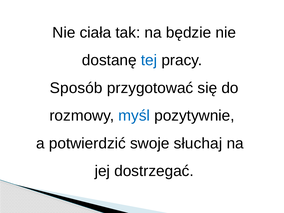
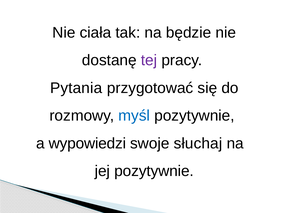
tej colour: blue -> purple
Sposób: Sposób -> Pytania
potwierdzić: potwierdzić -> wypowiedzi
jej dostrzegać: dostrzegać -> pozytywnie
